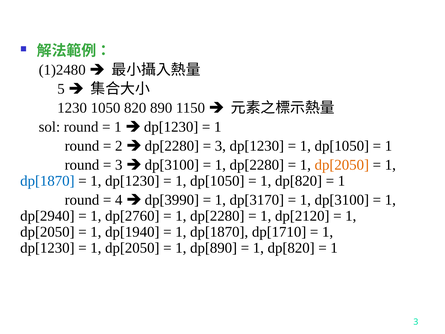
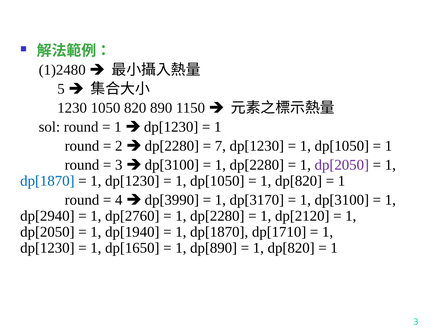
3 at (220, 146): 3 -> 7
dp[2050 at (342, 165) colour: orange -> purple
dp[2050 at (132, 248): dp[2050 -> dp[1650
